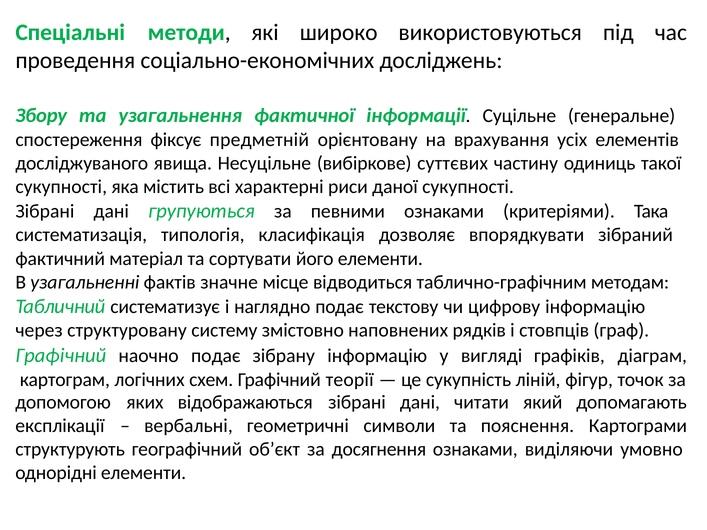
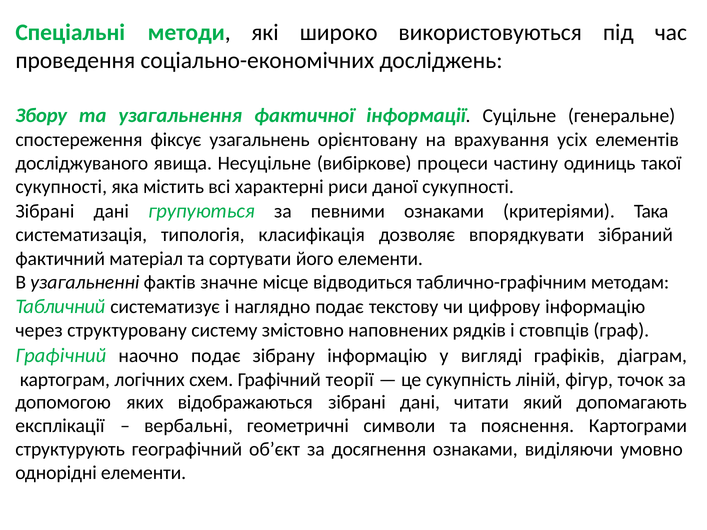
предметній: предметній -> узагальнень
суттєвих: суттєвих -> процеси
